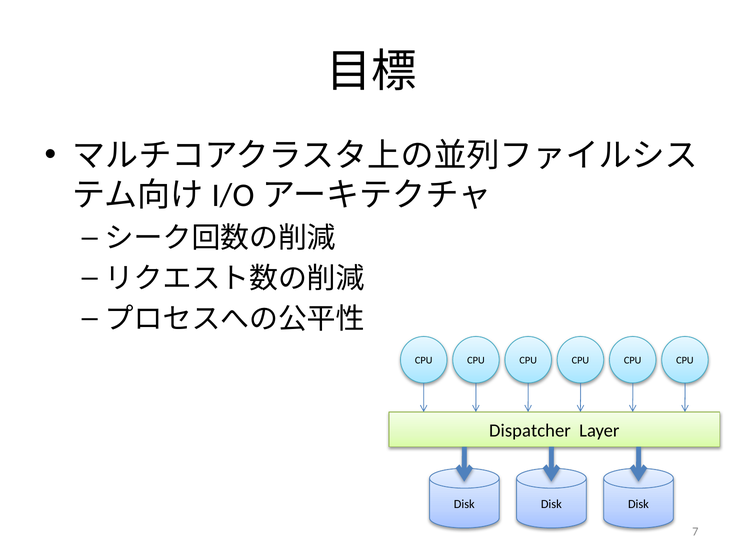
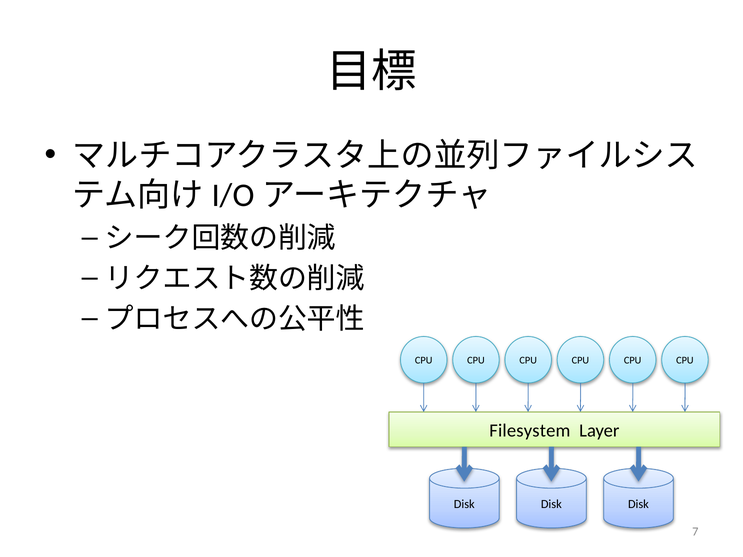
Dispatcher: Dispatcher -> Filesystem
